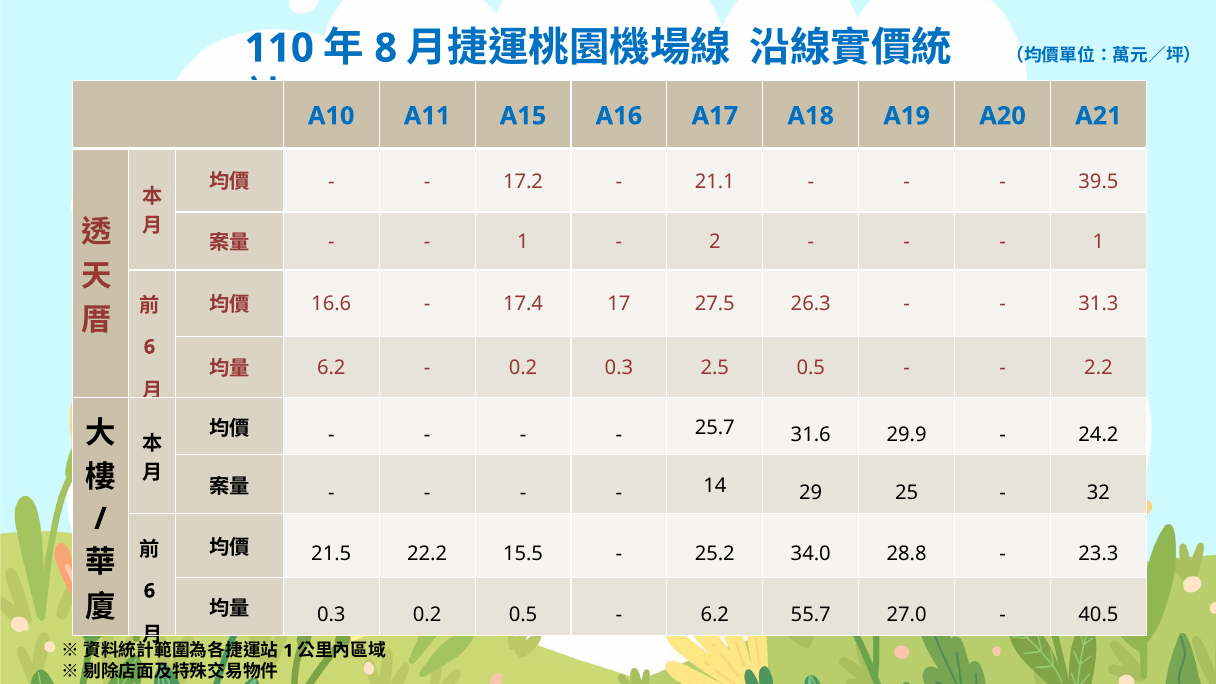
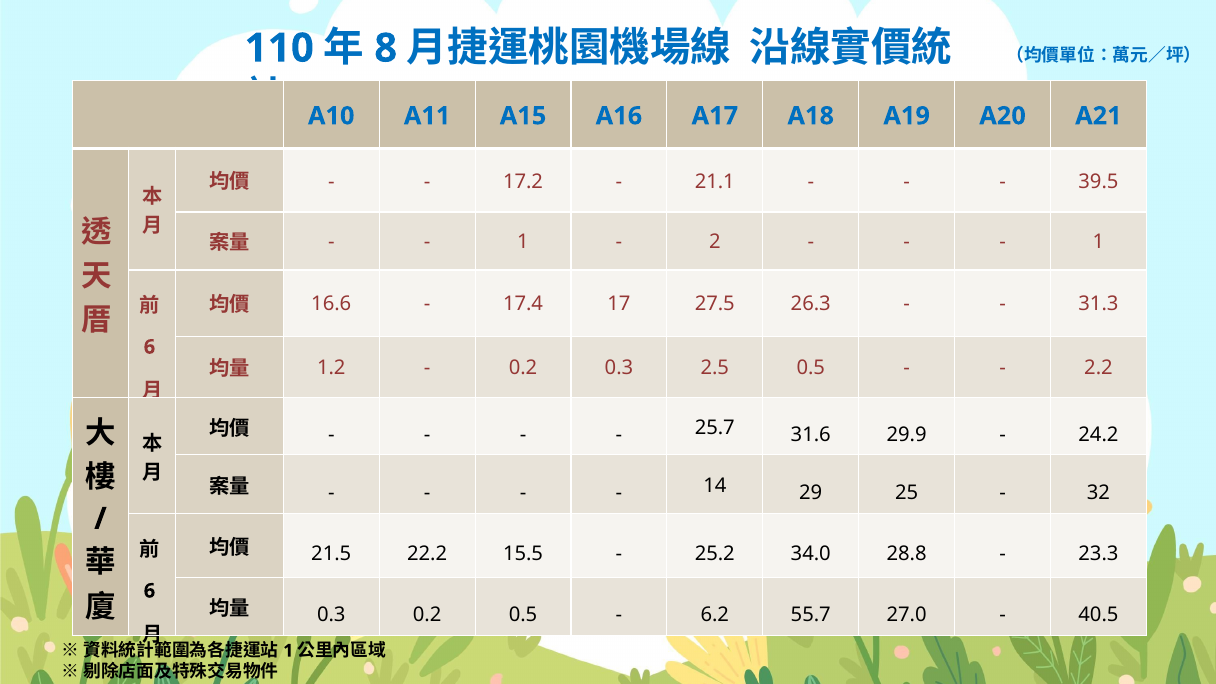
6.2 at (331, 368): 6.2 -> 1.2
